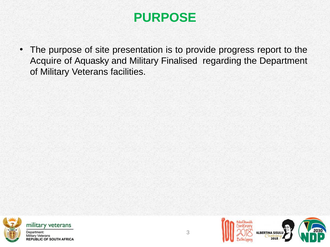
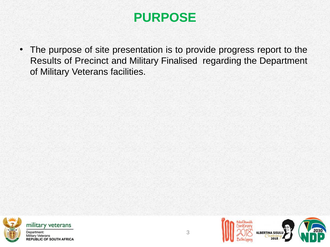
Acquire: Acquire -> Results
Aquasky: Aquasky -> Precinct
